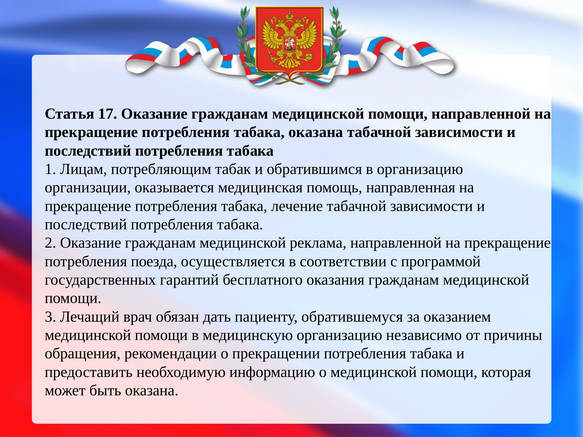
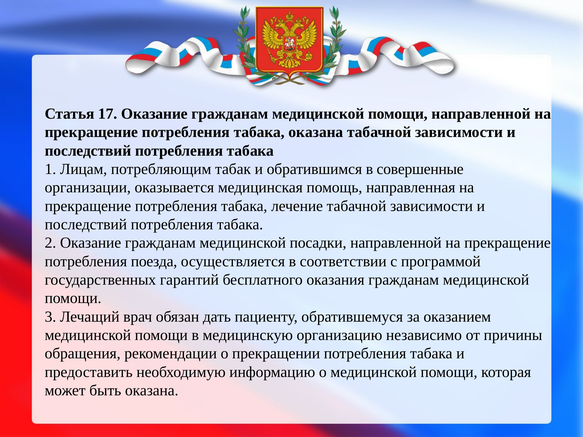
в организацию: организацию -> совершенные
реклама: реклама -> посадки
